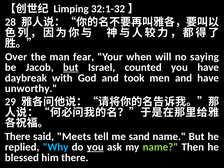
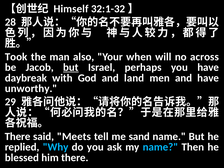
Limping: Limping -> Himself
Over: Over -> Took
fear: fear -> also
saying: saying -> across
counted: counted -> perhaps
took: took -> land
you at (95, 147) underline: present -> none
name at (160, 147) colour: light green -> light blue
